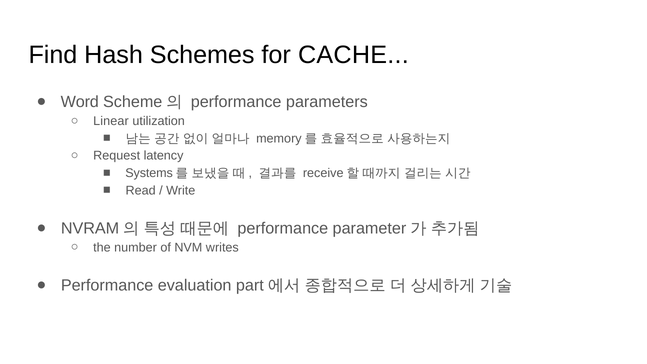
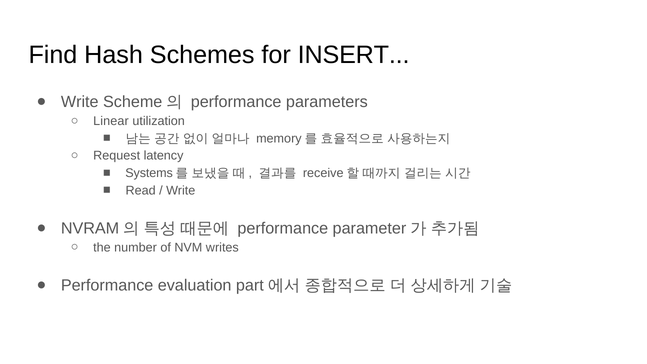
CACHE: CACHE -> INSERT
Word at (80, 102): Word -> Write
